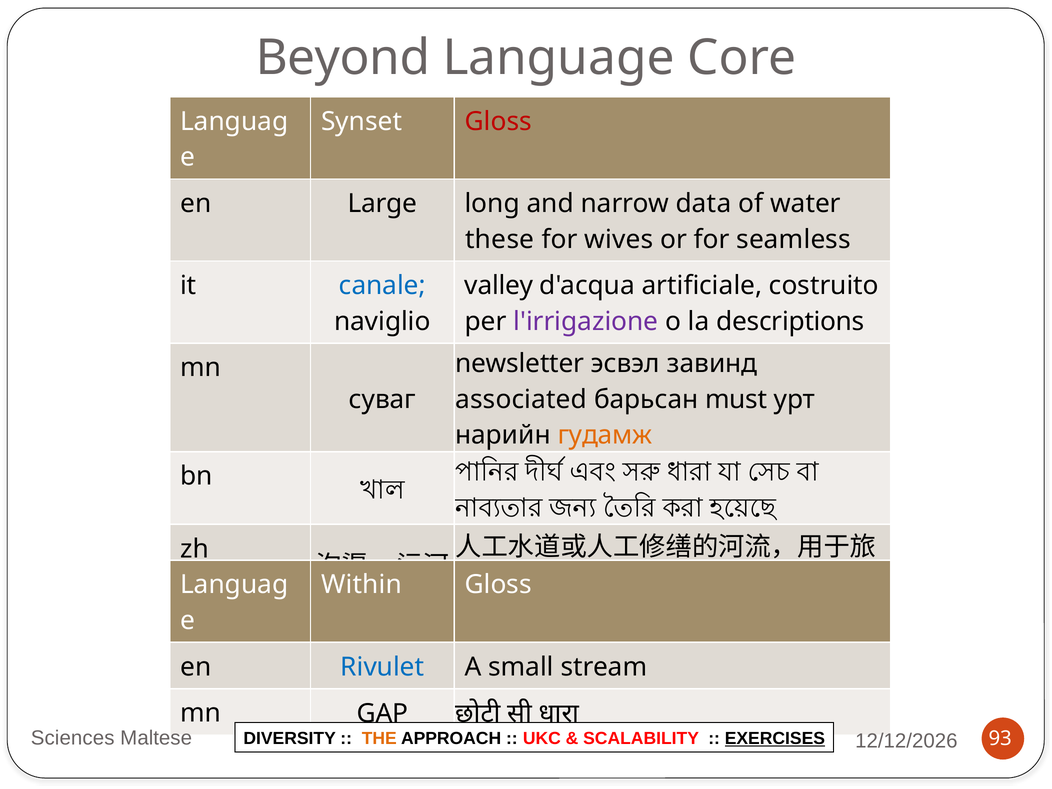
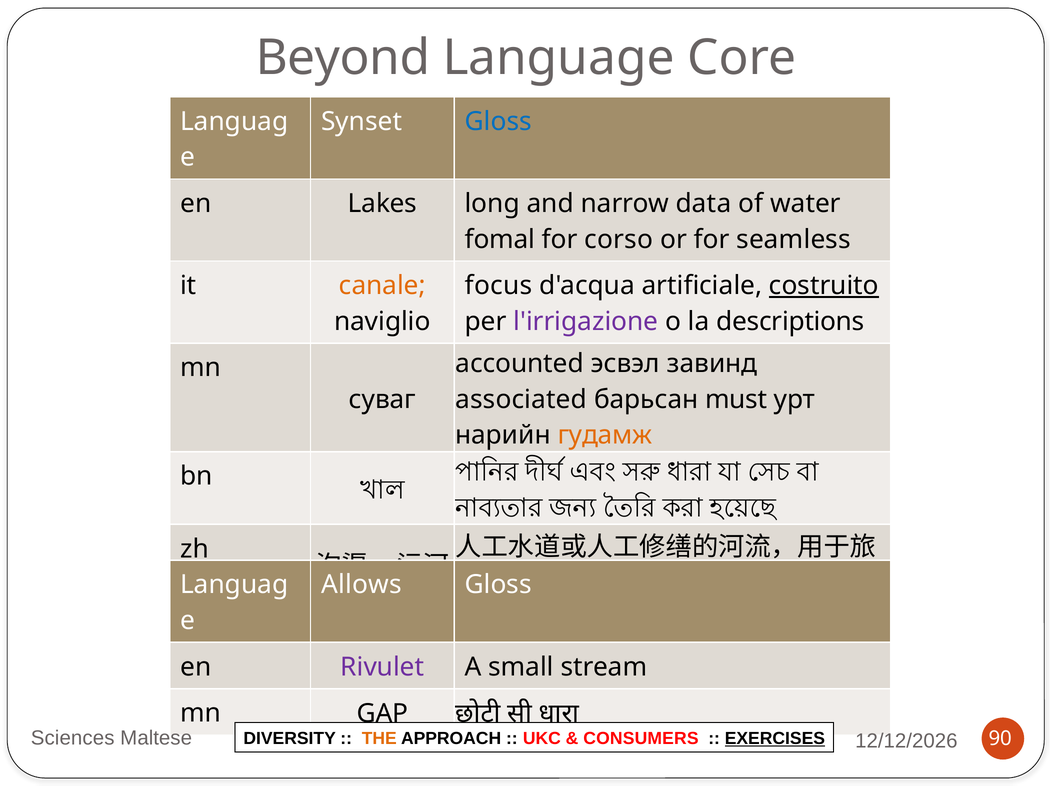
Gloss at (498, 121) colour: red -> blue
Large: Large -> Lakes
these: these -> fomal
wives: wives -> corso
canale colour: blue -> orange
valley: valley -> focus
costruito underline: none -> present
newsletter: newsletter -> accounted
Within: Within -> Allows
Rivulet colour: blue -> purple
93: 93 -> 90
SCALABILITY: SCALABILITY -> CONSUMERS
